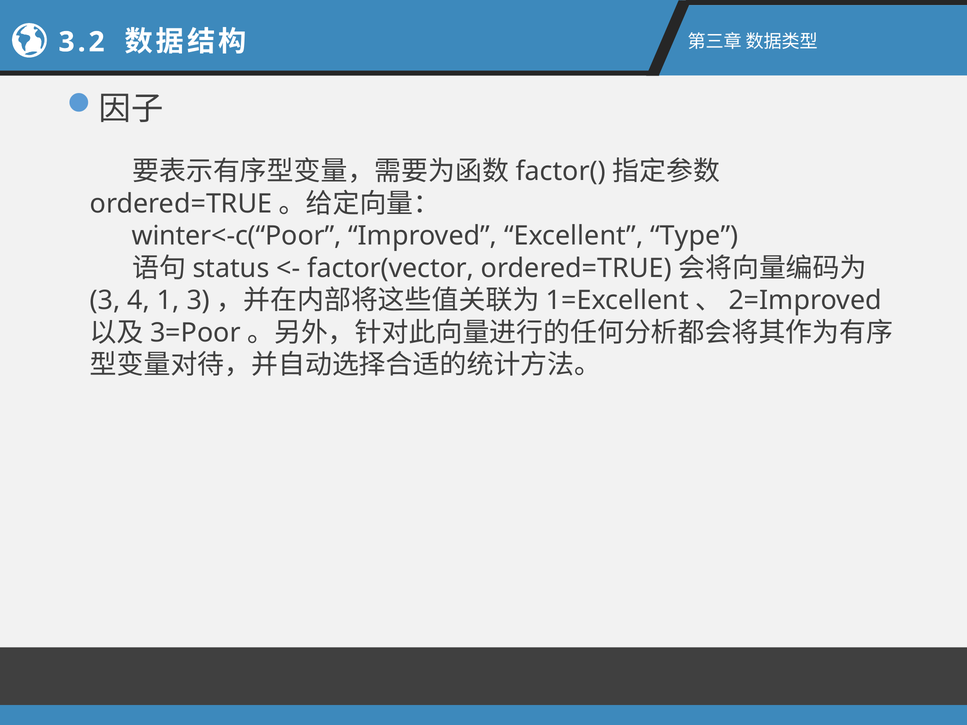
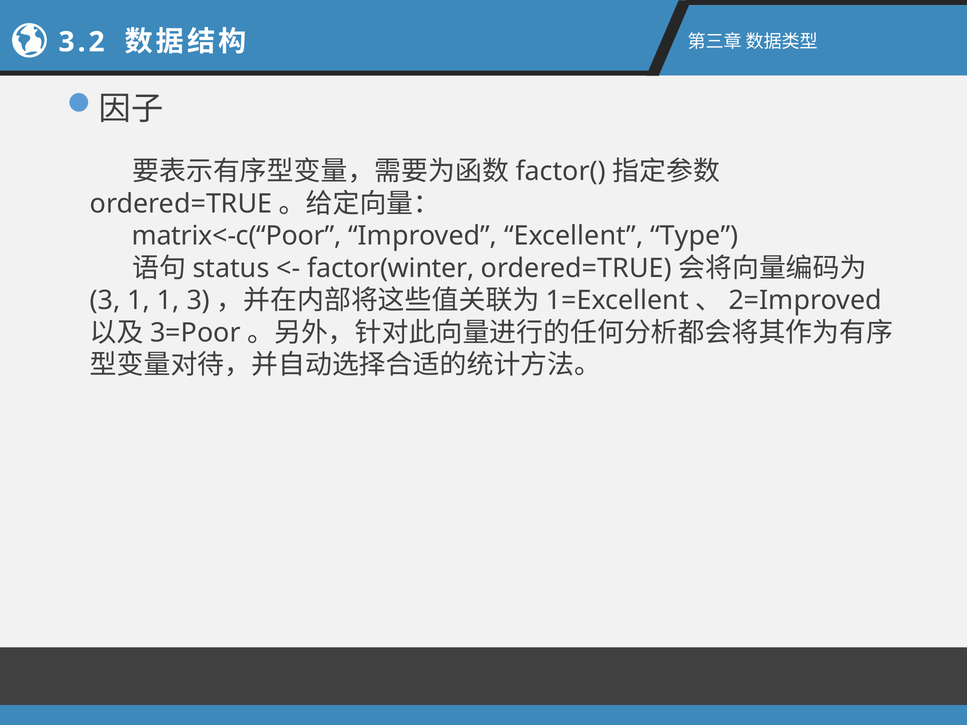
winter<-c(“Poor: winter<-c(“Poor -> matrix<-c(“Poor
factor(vector: factor(vector -> factor(winter
4 at (139, 301): 4 -> 1
